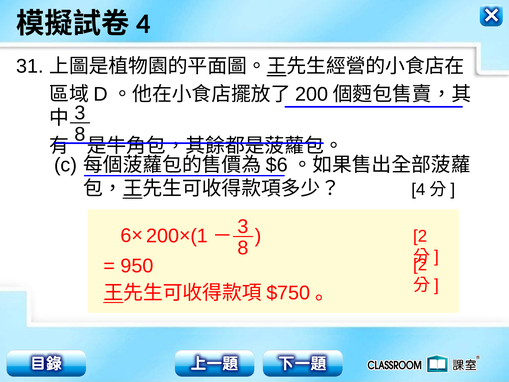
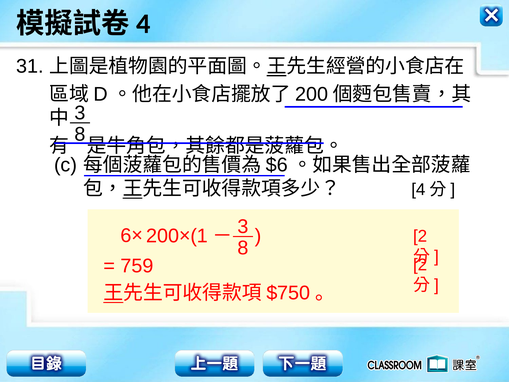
950: 950 -> 759
